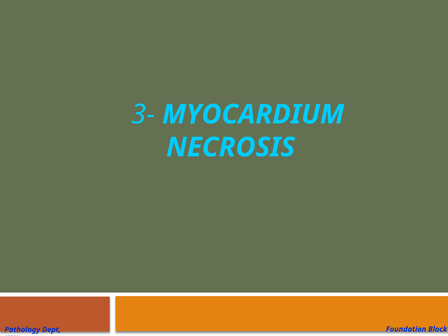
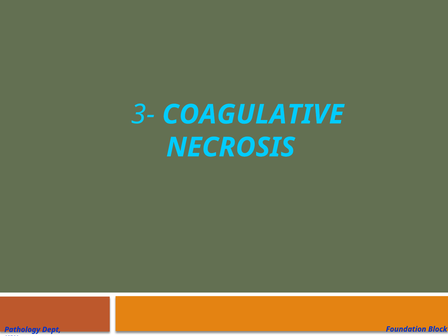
MYOCARDIUM: MYOCARDIUM -> COAGULATIVE
